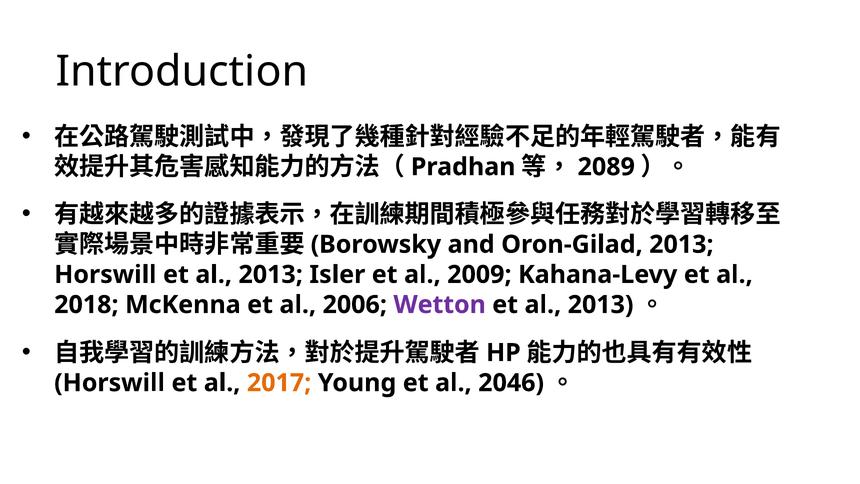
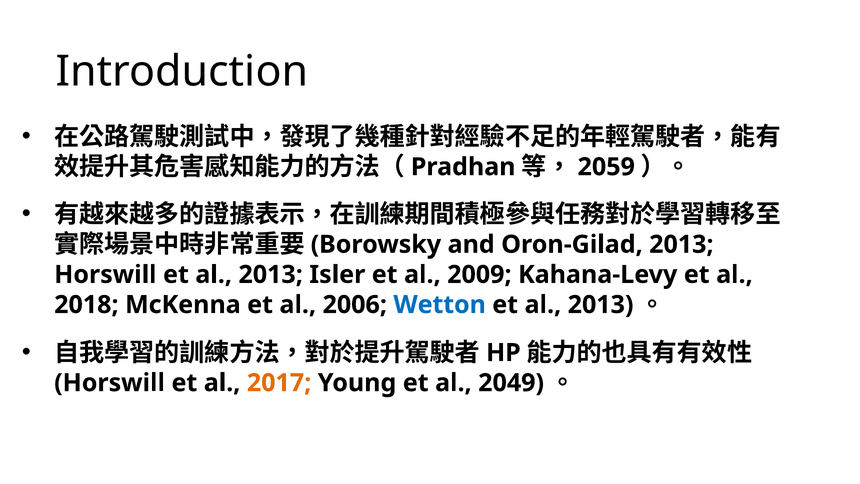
2089: 2089 -> 2059
Wetton colour: purple -> blue
2046: 2046 -> 2049
